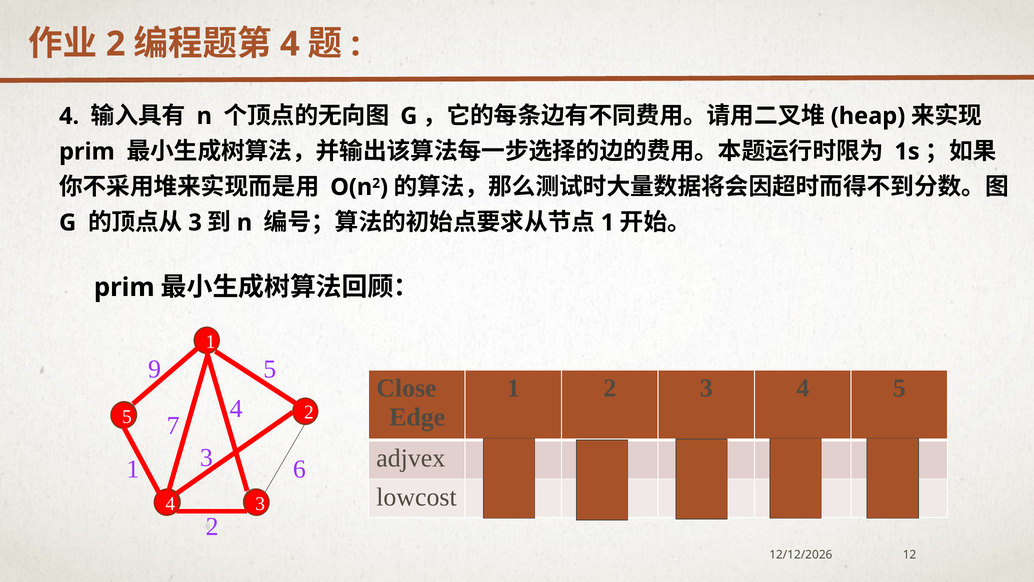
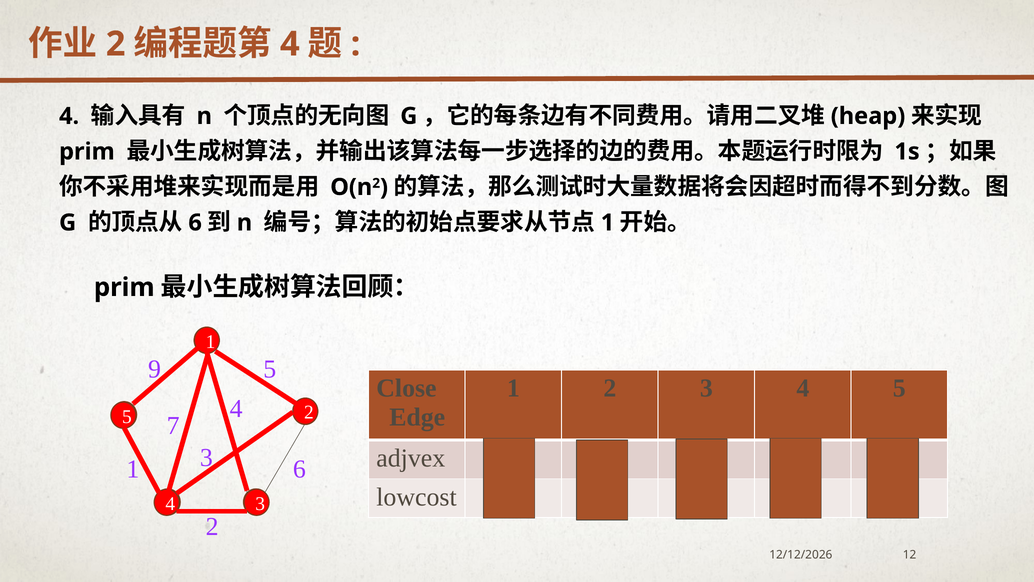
3 at (195, 223): 3 -> 6
